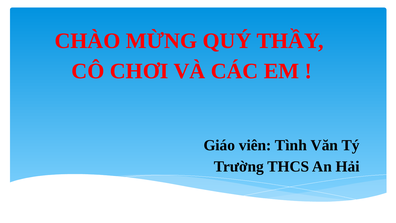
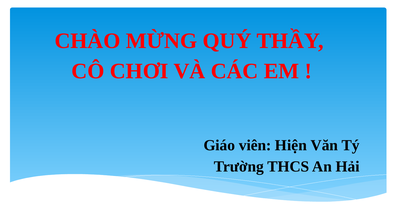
Tình: Tình -> Hiện
